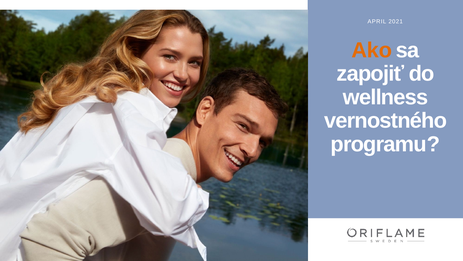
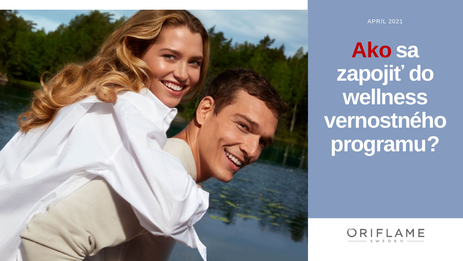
Ako colour: orange -> red
